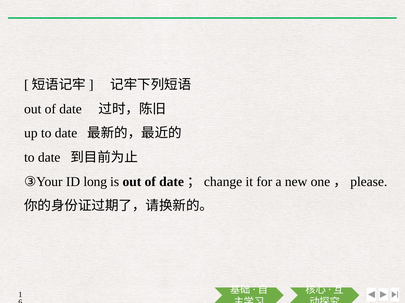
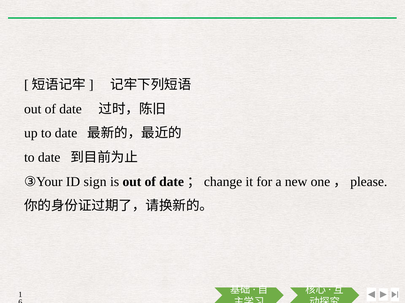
long: long -> sign
